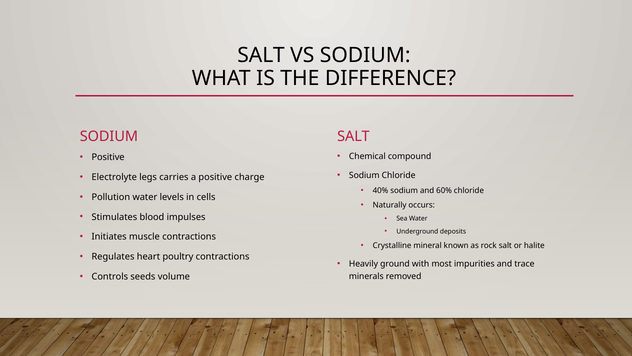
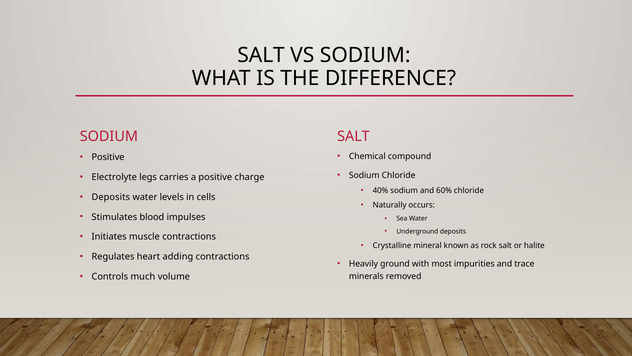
Pollution at (111, 197): Pollution -> Deposits
poultry: poultry -> adding
seeds: seeds -> much
